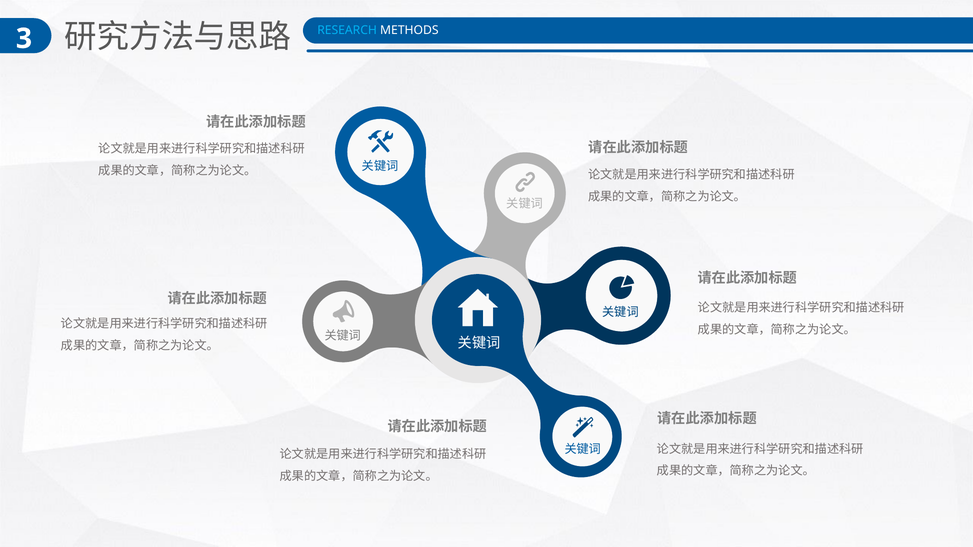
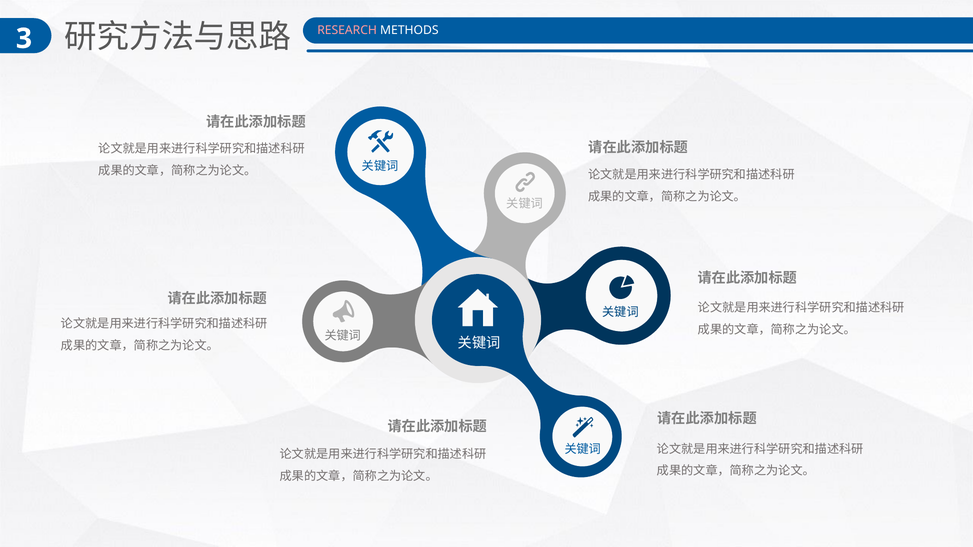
RESEARCH colour: light blue -> pink
